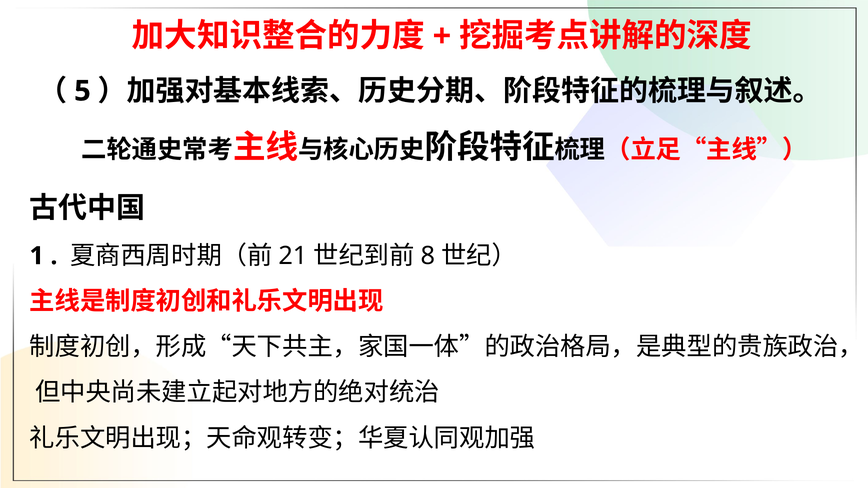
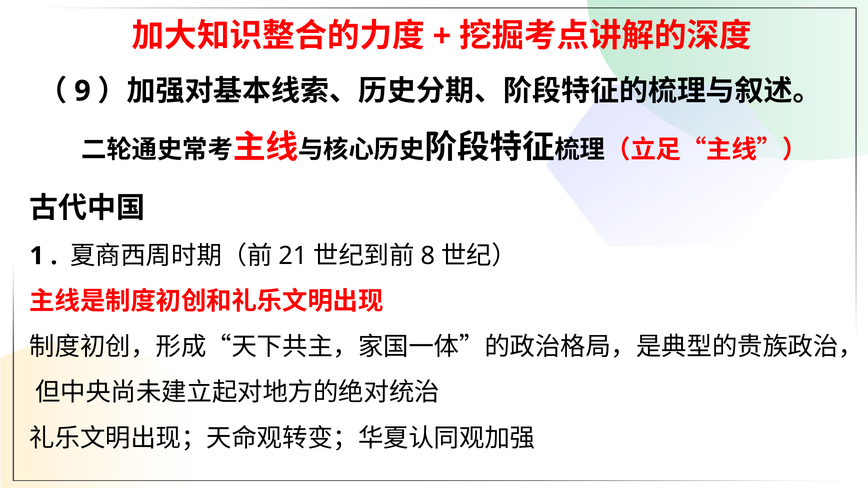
5: 5 -> 9
